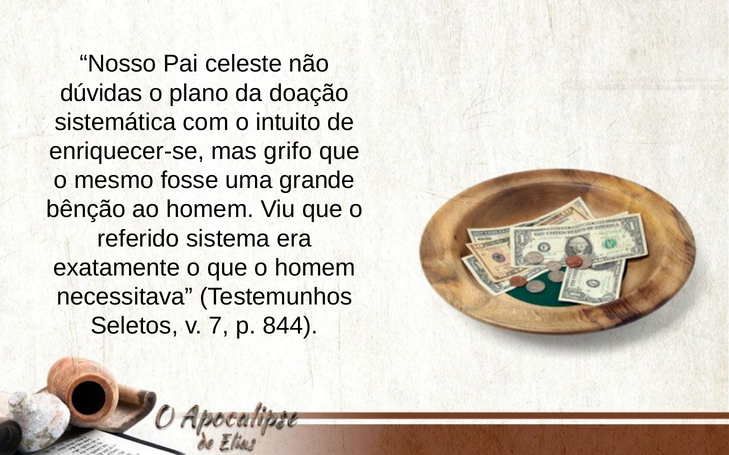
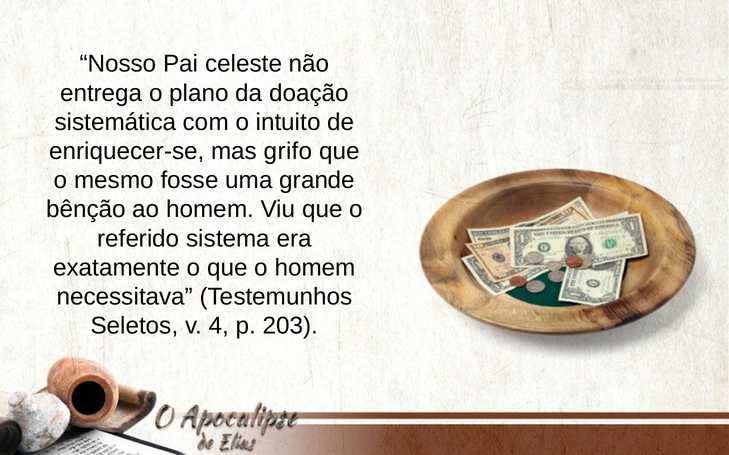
dúvidas: dúvidas -> entrega
7: 7 -> 4
844: 844 -> 203
